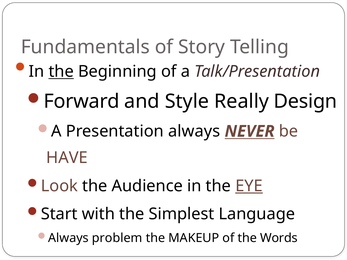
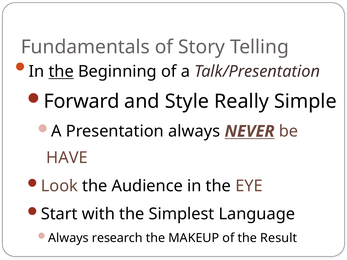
Design: Design -> Simple
EYE underline: present -> none
problem: problem -> research
Words: Words -> Result
